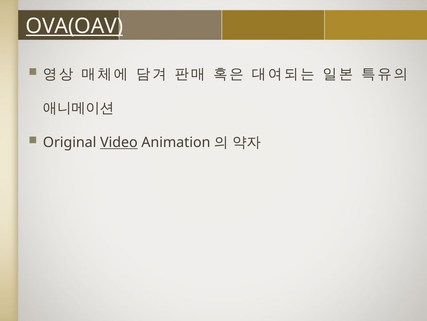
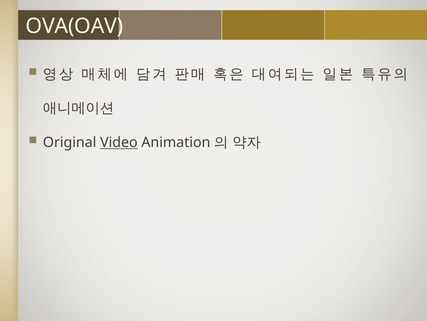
OVA(OAV underline: present -> none
